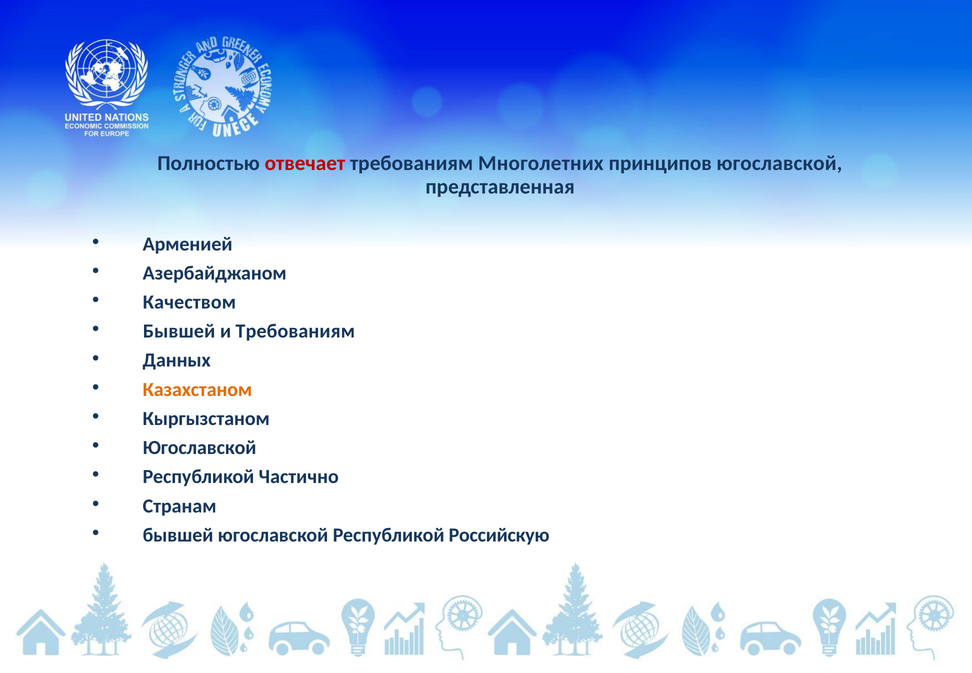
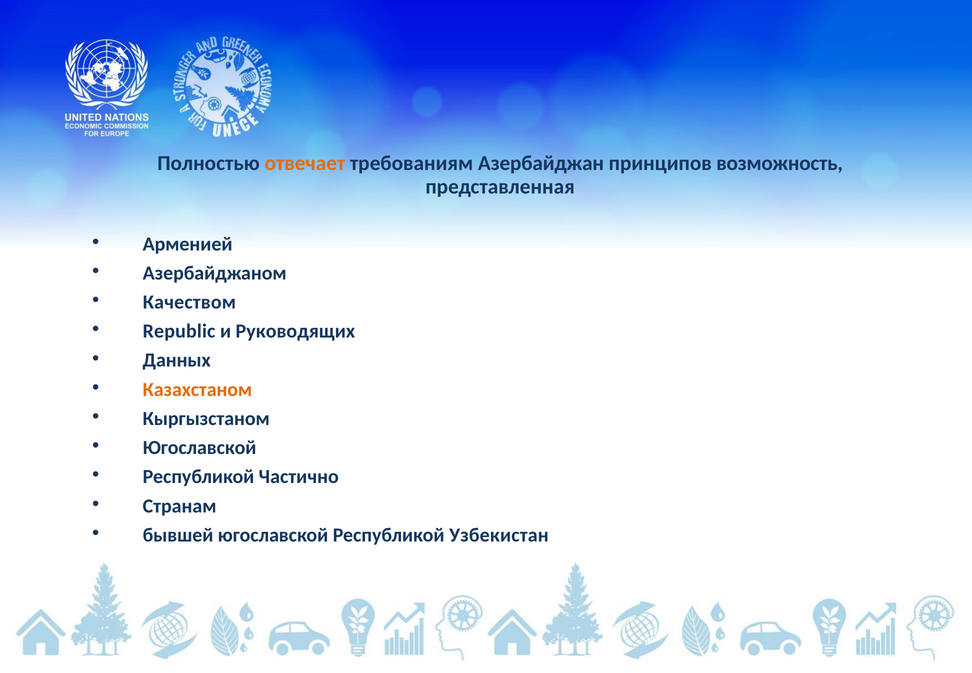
отвечает colour: red -> orange
Многолетних: Многолетних -> Азербайджан
принципов югославской: югославской -> возможность
Бывшей at (179, 331): Бывшей -> Republic
и Требованиям: Требованиям -> Руководящих
Российскую: Российскую -> Узбекистан
